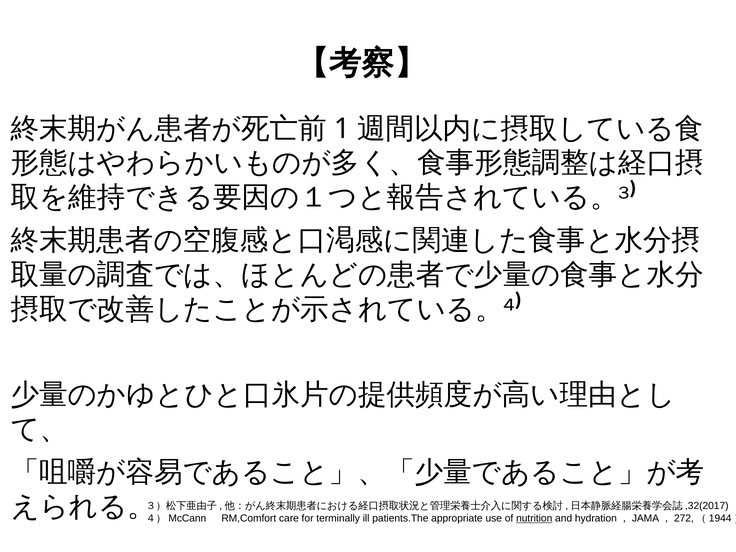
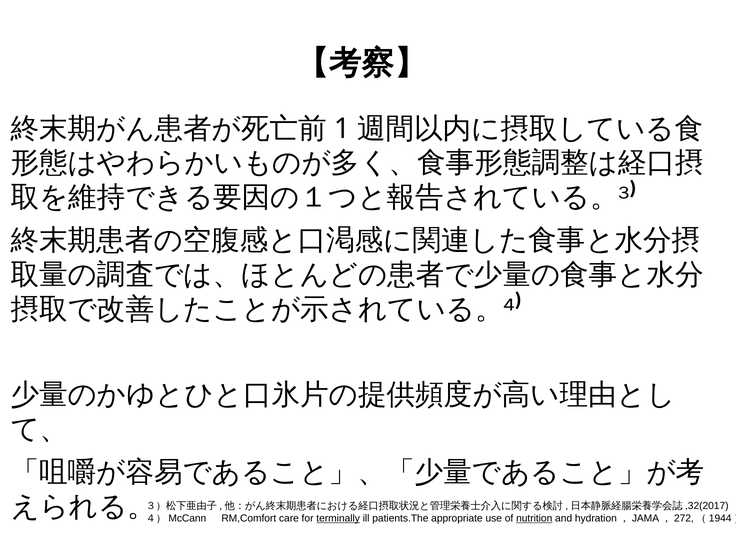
terminally underline: none -> present
